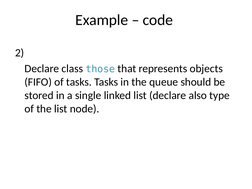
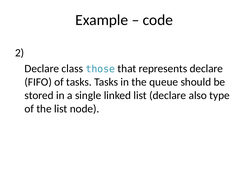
represents objects: objects -> declare
